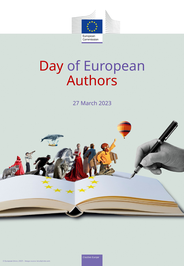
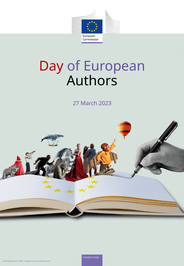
Authors colour: red -> black
